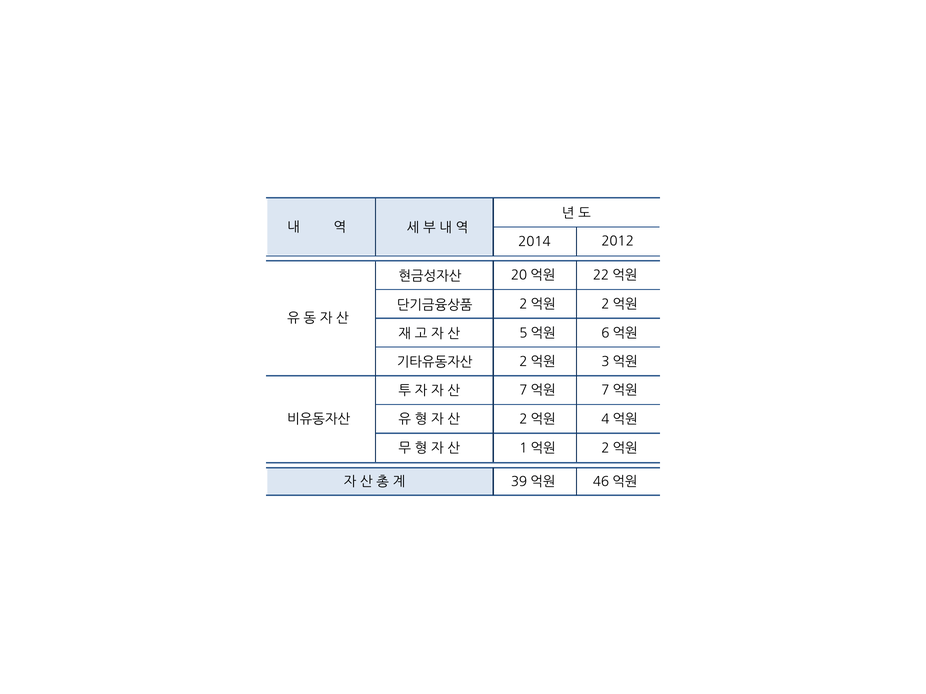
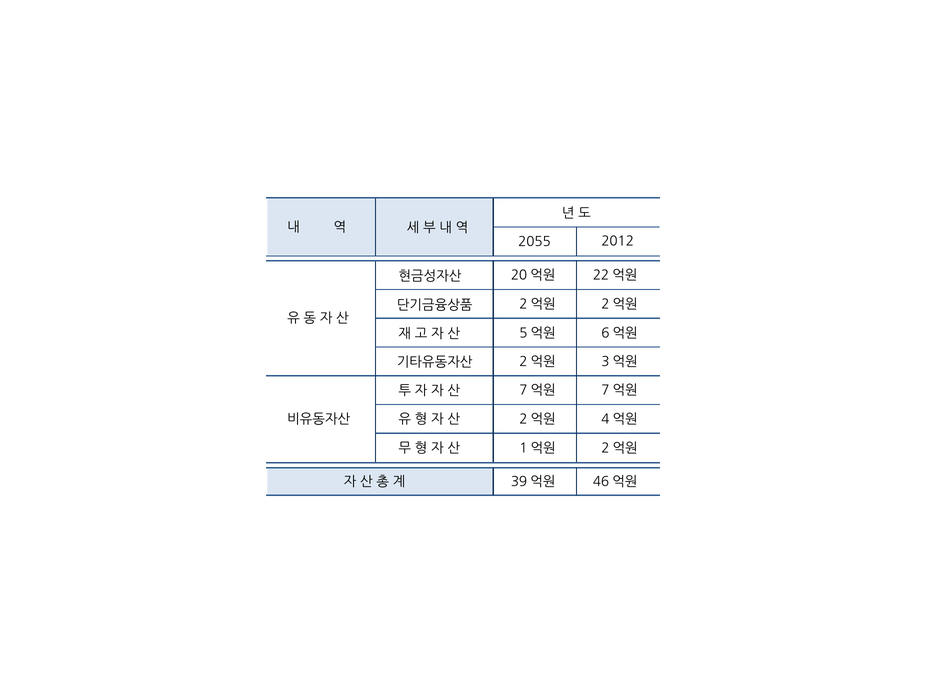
2014: 2014 -> 2055
